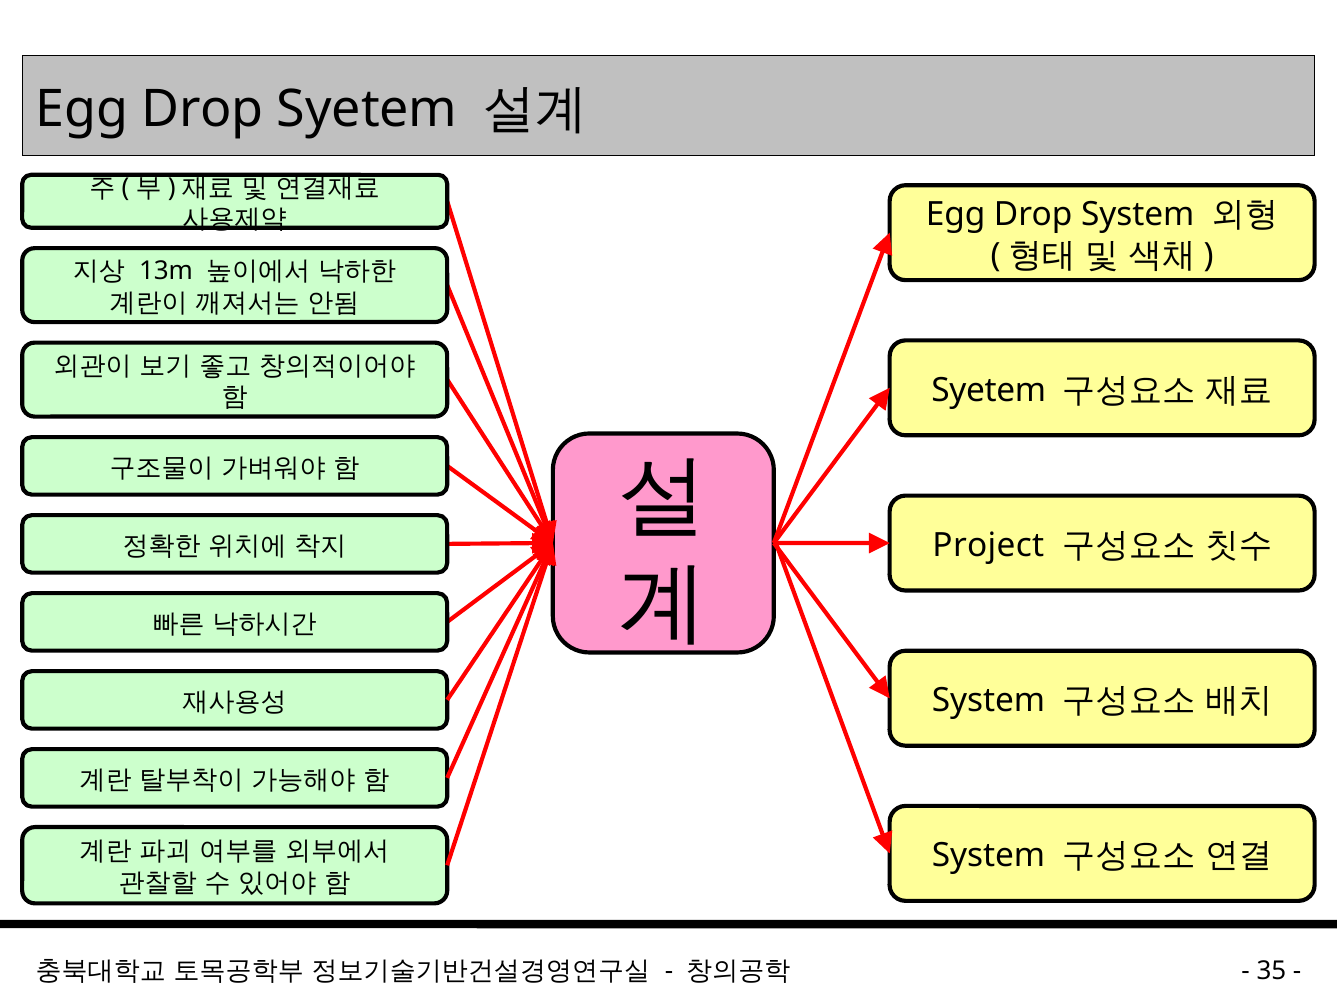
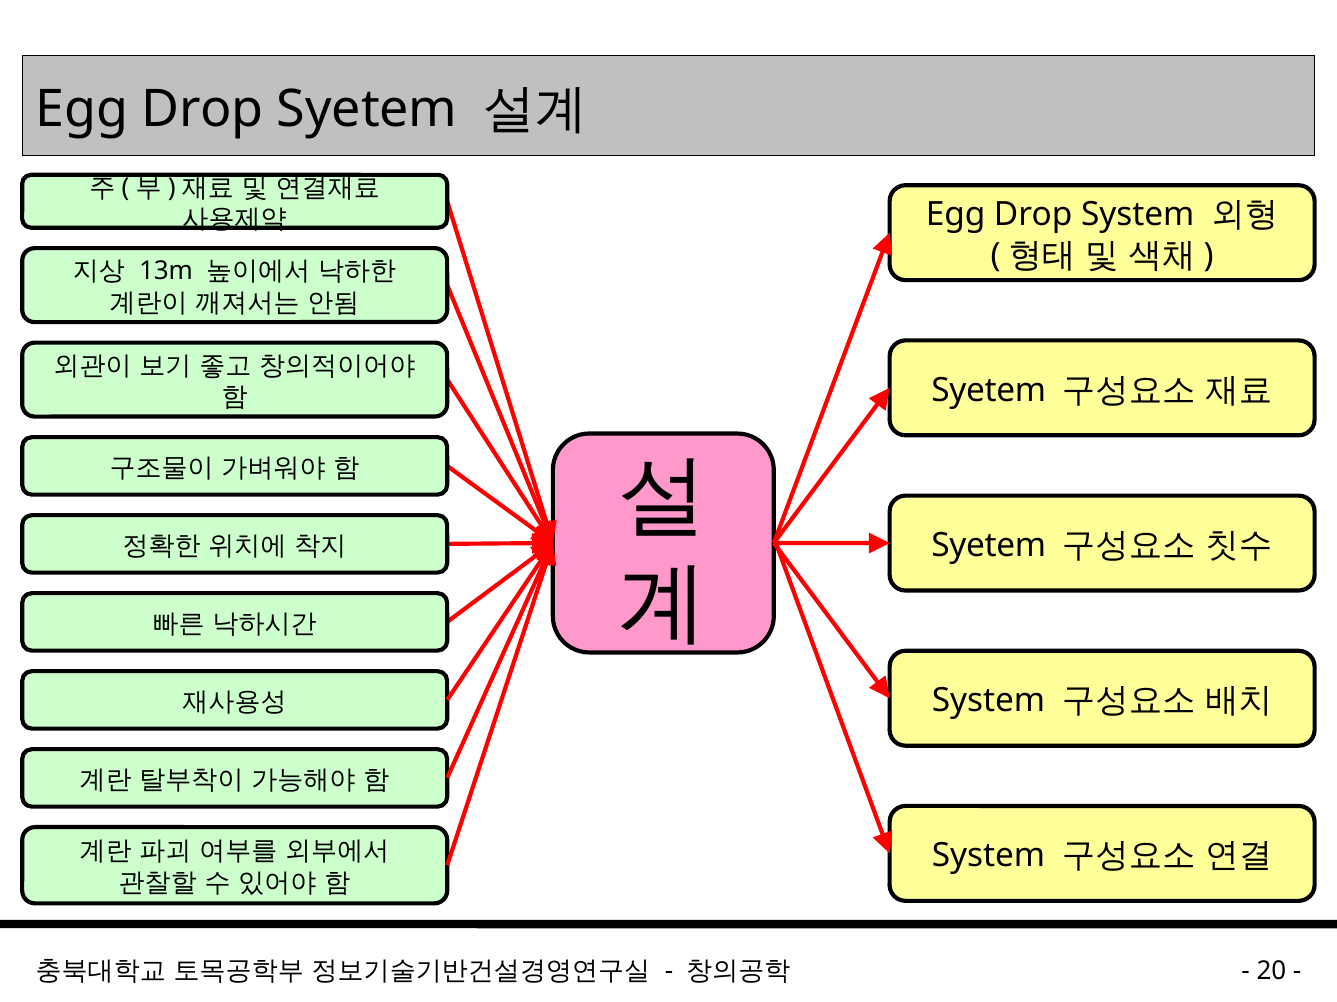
Project at (988, 546): Project -> Syetem
35: 35 -> 20
